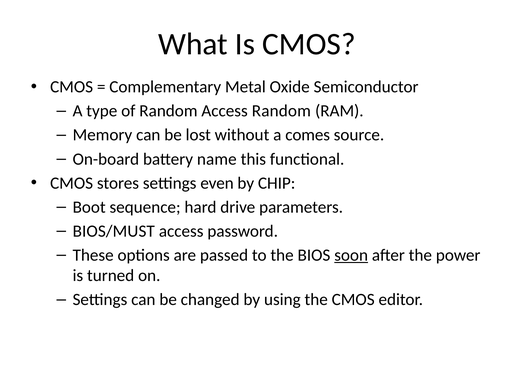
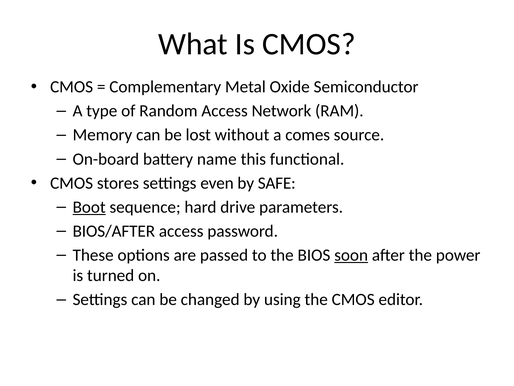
Access Random: Random -> Network
CHIP: CHIP -> SAFE
Boot underline: none -> present
BIOS/MUST: BIOS/MUST -> BIOS/AFTER
